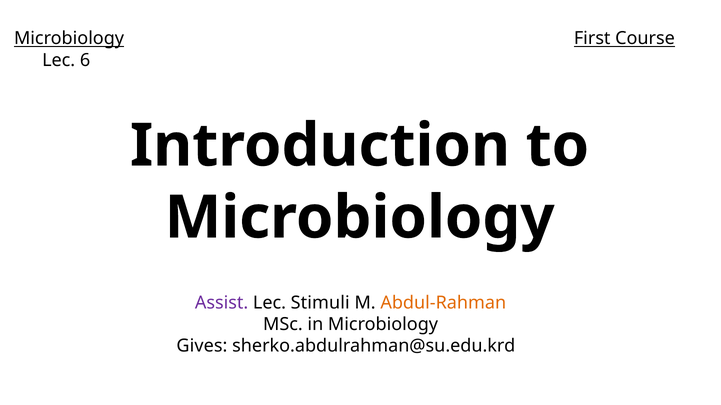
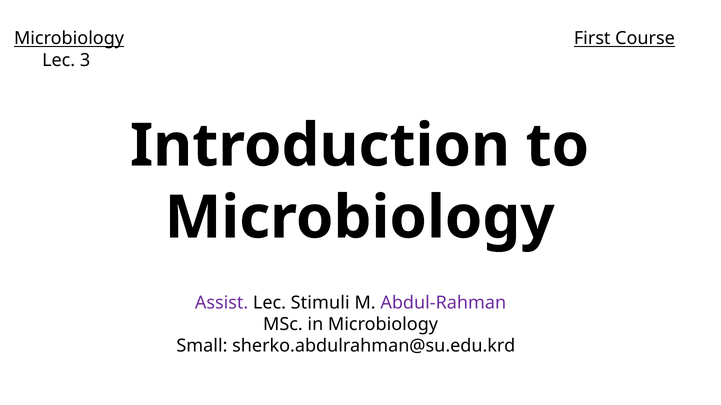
6: 6 -> 3
Abdul-Rahman colour: orange -> purple
Gives: Gives -> Small
